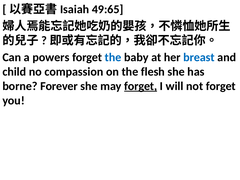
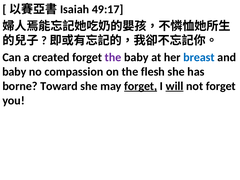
49:65: 49:65 -> 49:17
powers: powers -> created
the at (113, 57) colour: blue -> purple
child at (14, 72): child -> baby
Forever: Forever -> Toward
will underline: none -> present
